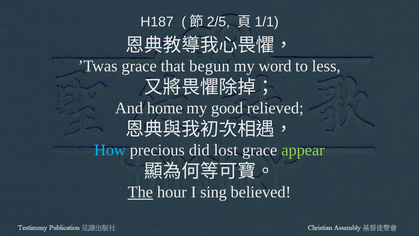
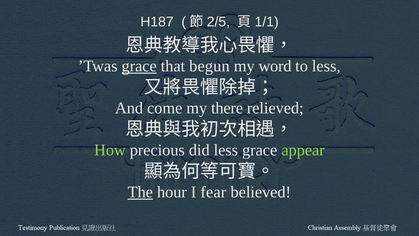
grace at (139, 66) underline: none -> present
home: home -> come
good: good -> there
How colour: light blue -> light green
did lost: lost -> less
sing: sing -> fear
